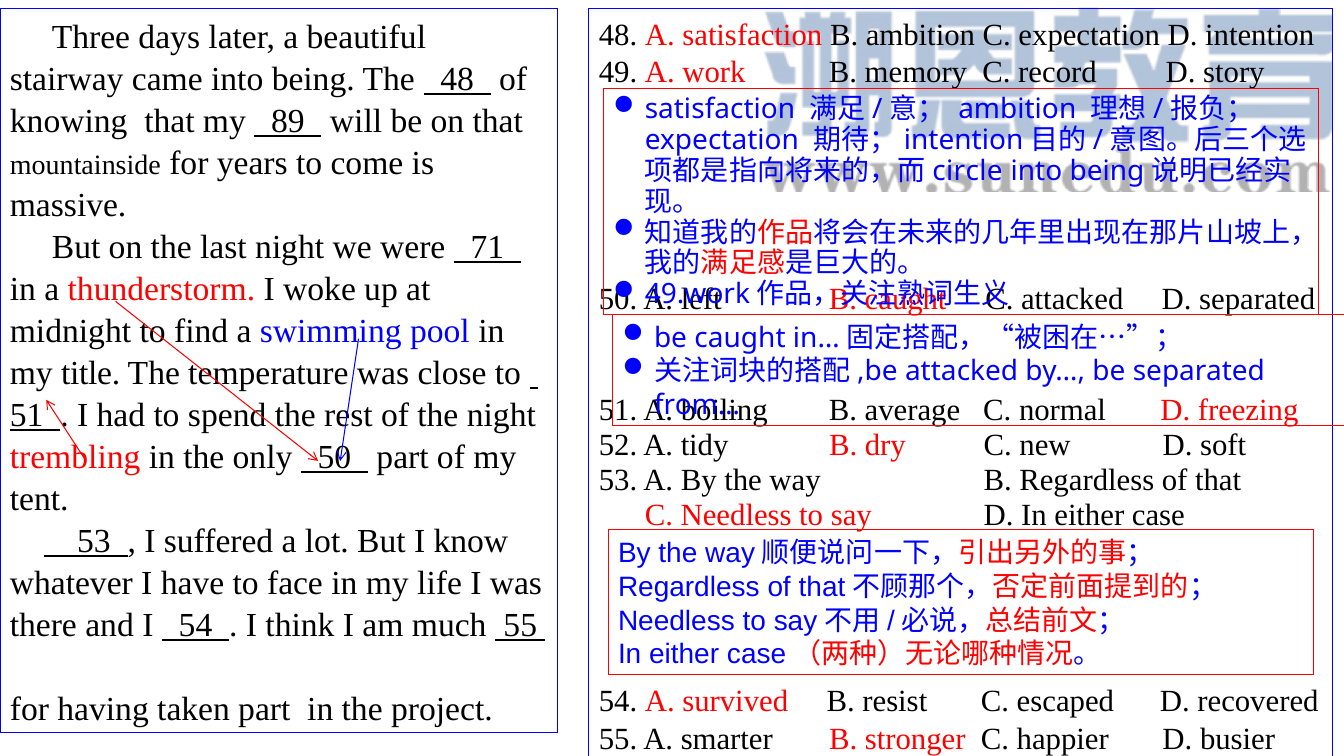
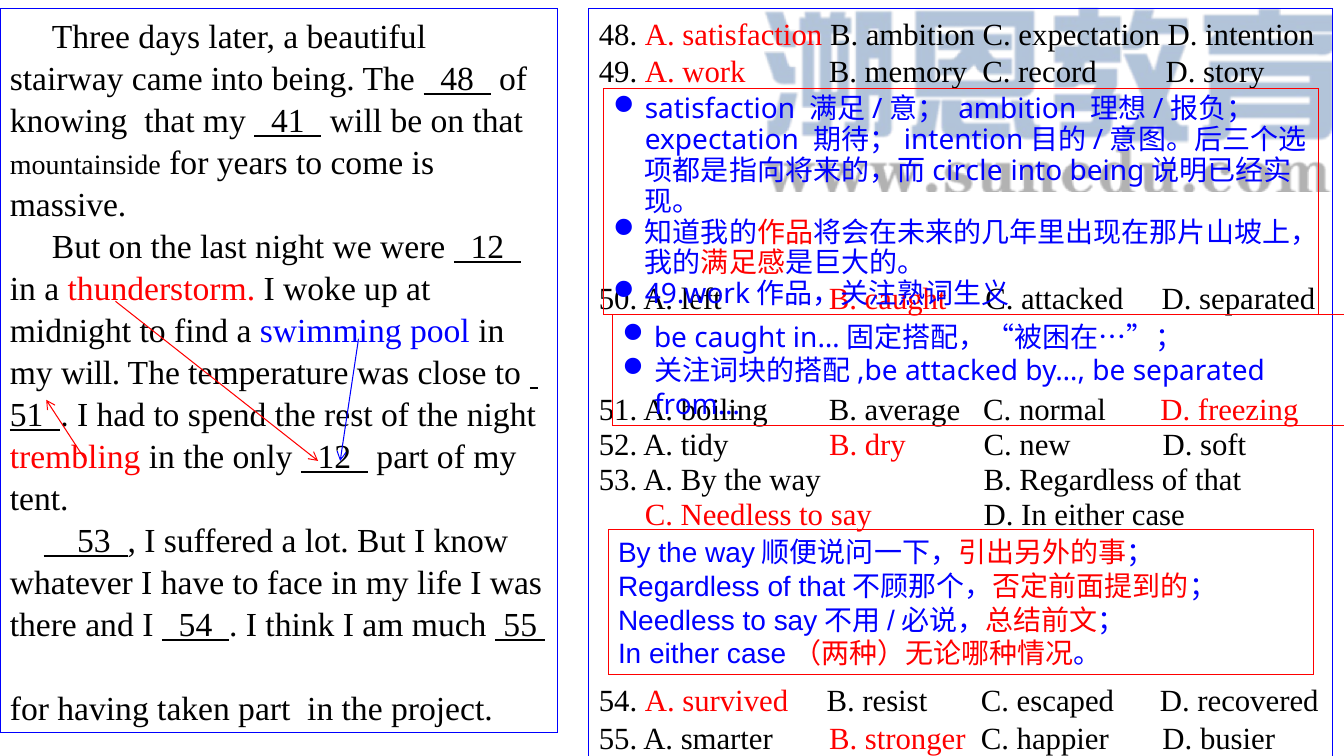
89: 89 -> 41
were 71: 71 -> 12
my title: title -> will
only 50: 50 -> 12
